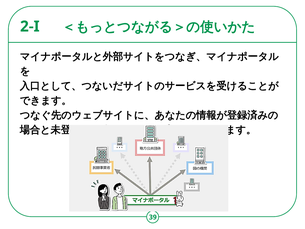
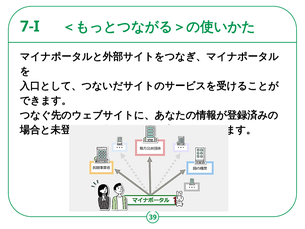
2-I: 2-I -> 7-I
